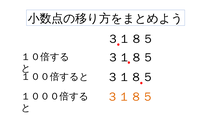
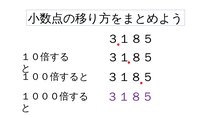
３１８５ at (130, 97) colour: orange -> purple
